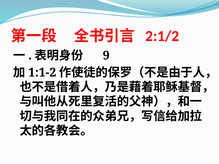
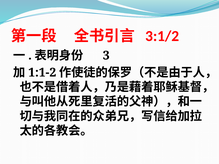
2:1/2: 2:1/2 -> 3:1/2
9: 9 -> 3
